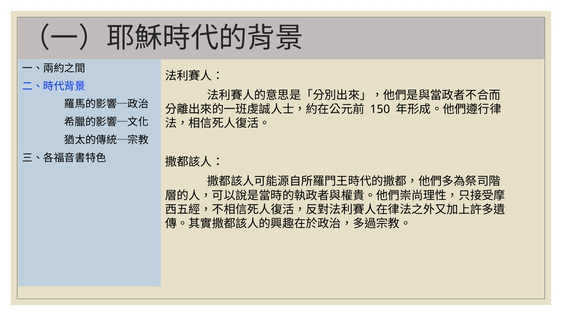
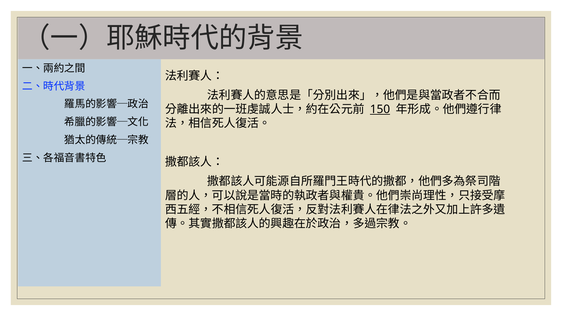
150 underline: none -> present
